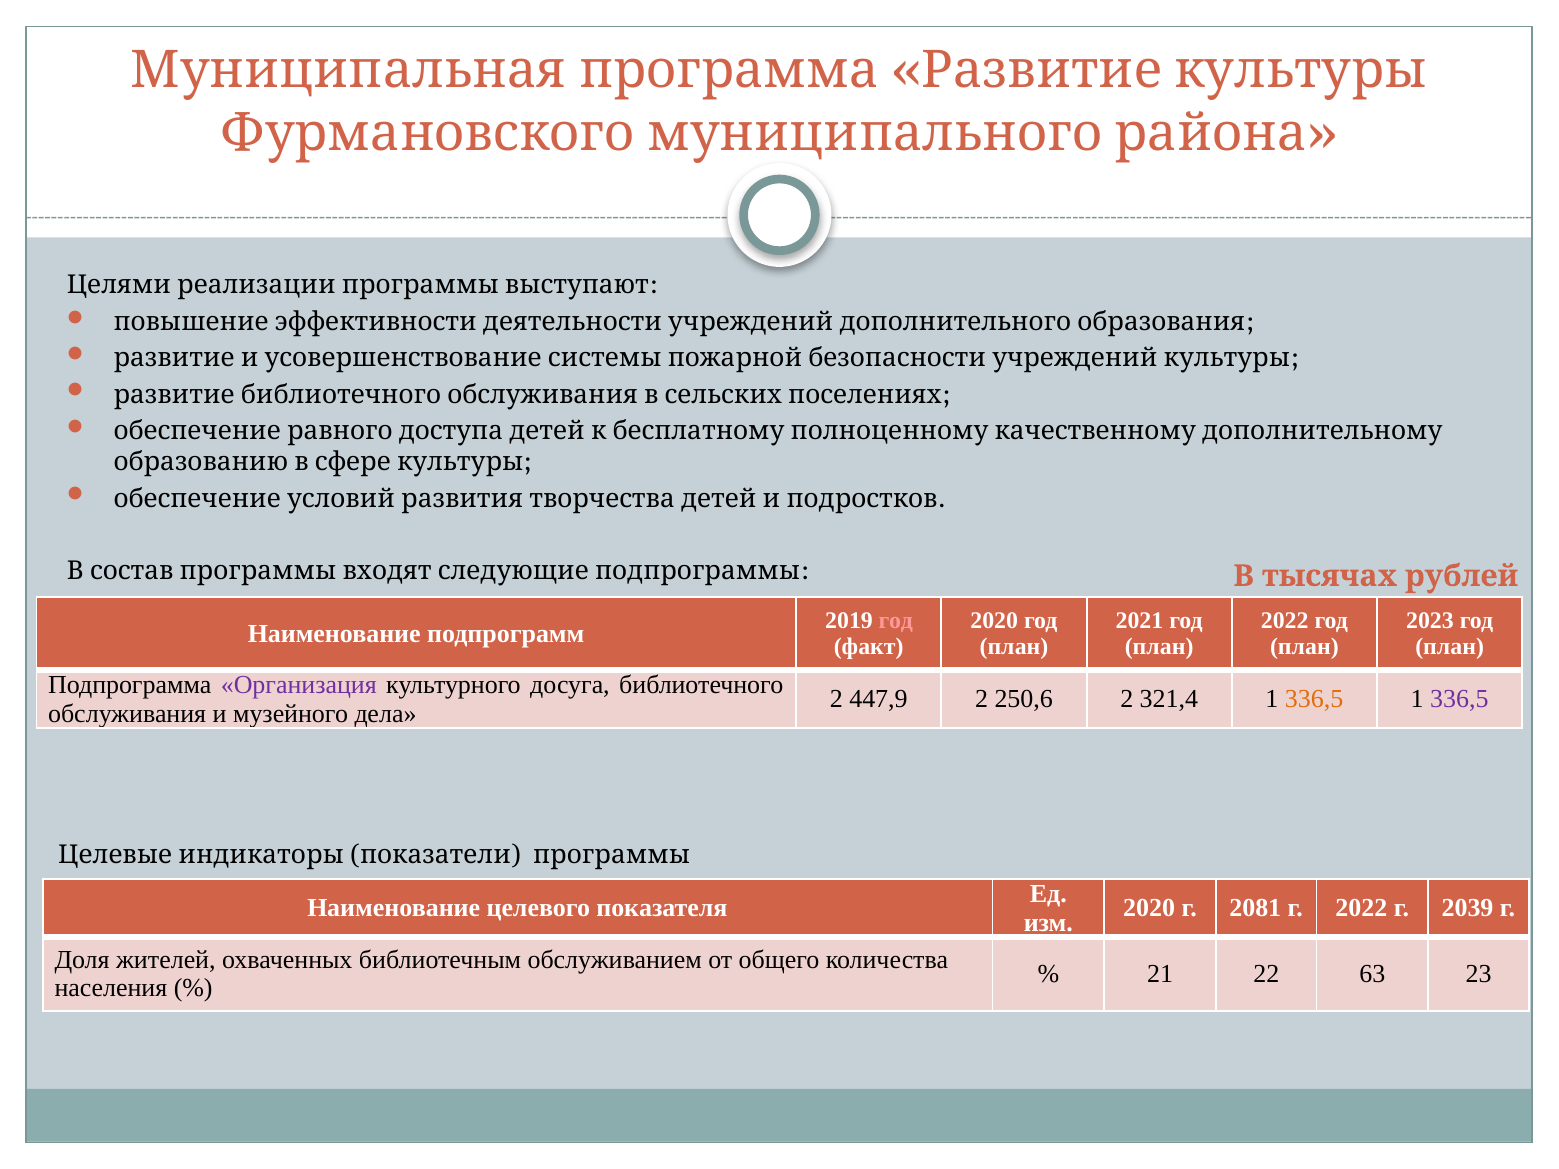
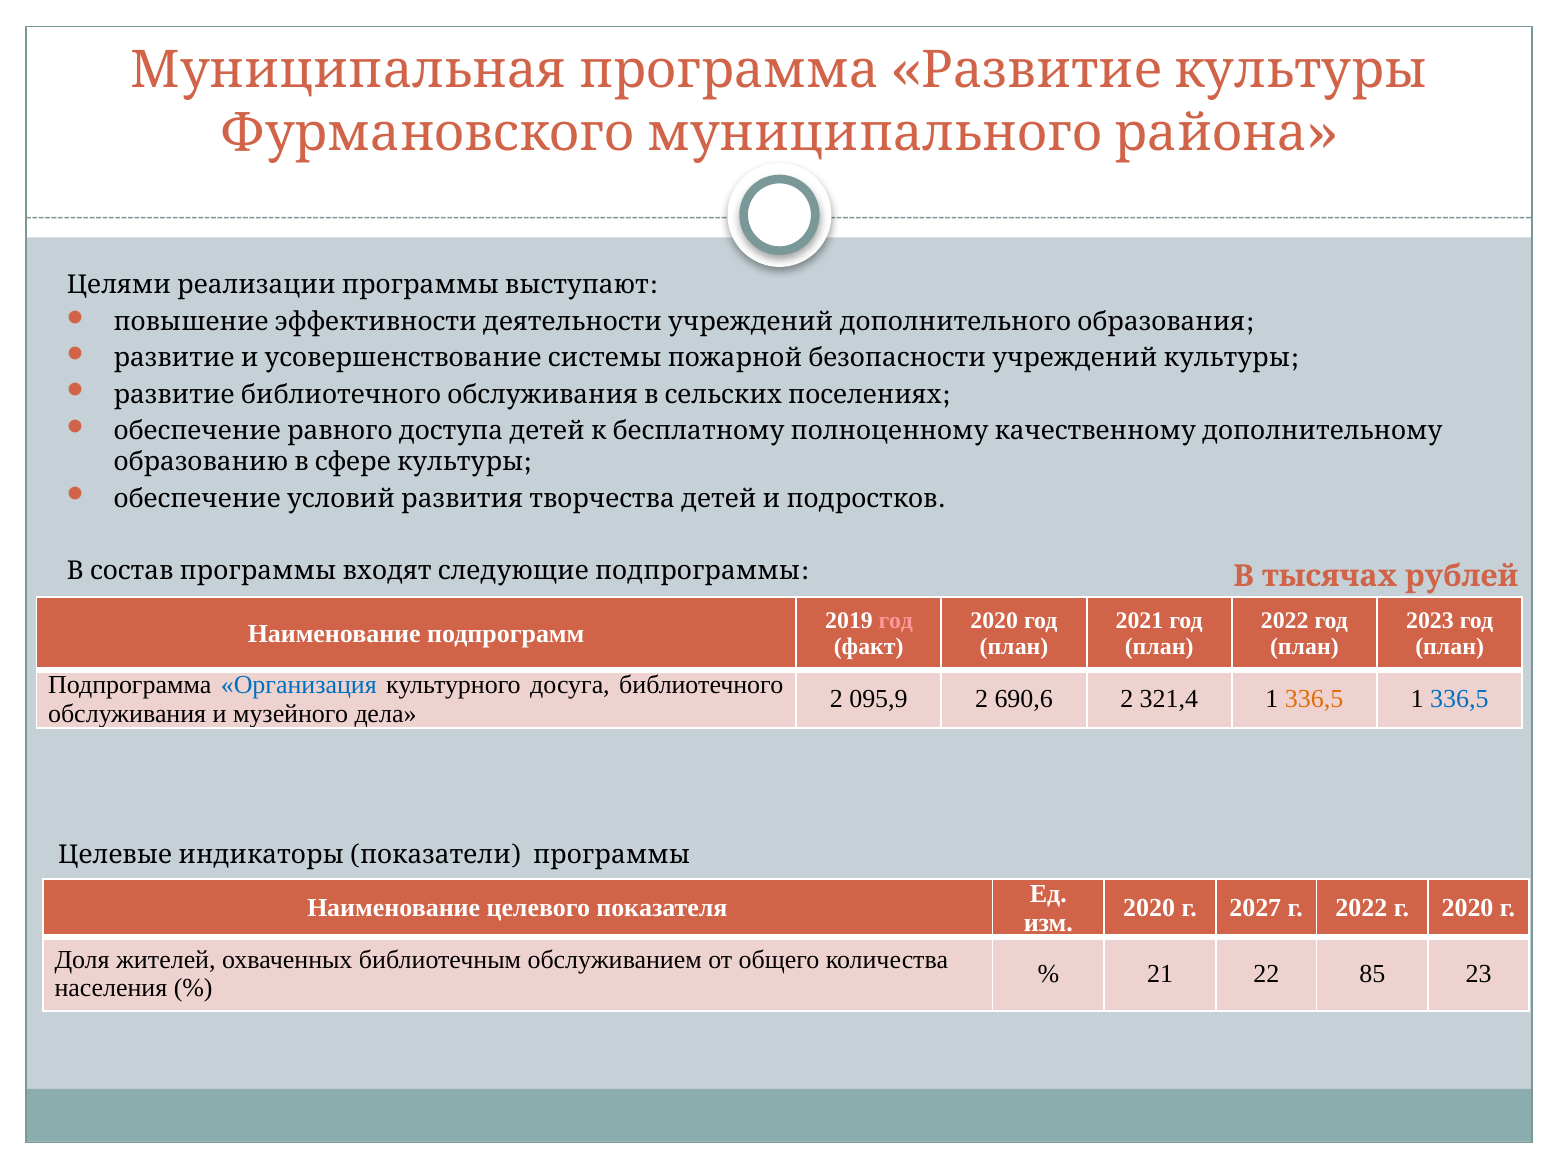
Организация colour: purple -> blue
447,9: 447,9 -> 095,9
250,6: 250,6 -> 690,6
336,5 at (1459, 699) colour: purple -> blue
2081: 2081 -> 2027
г 2039: 2039 -> 2020
63: 63 -> 85
